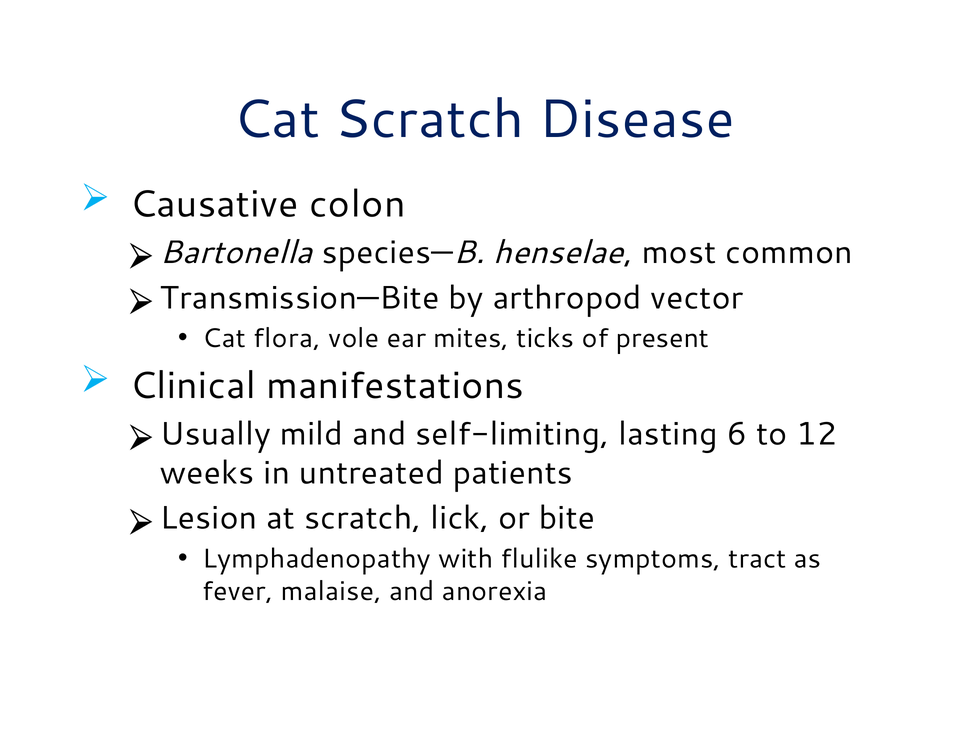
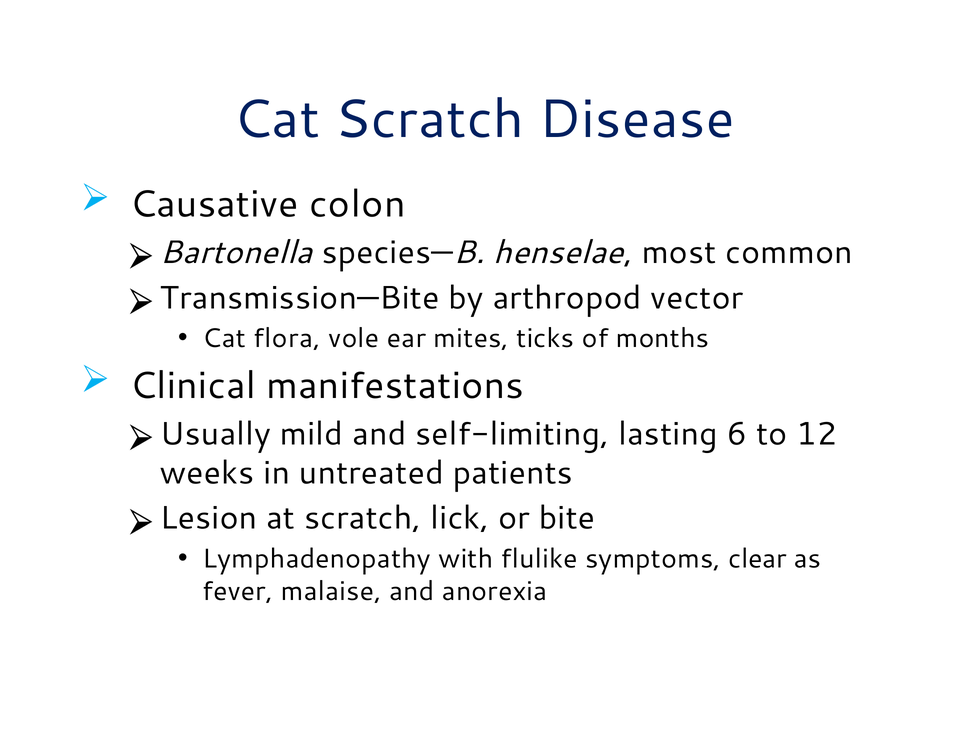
present: present -> months
tract: tract -> clear
